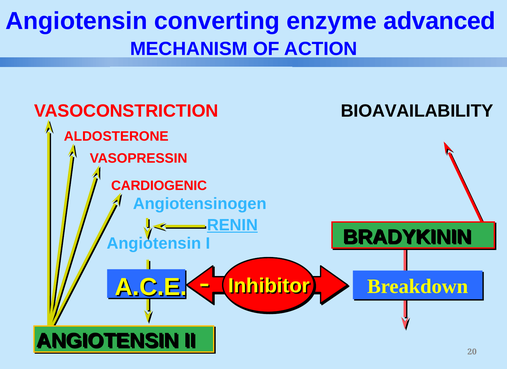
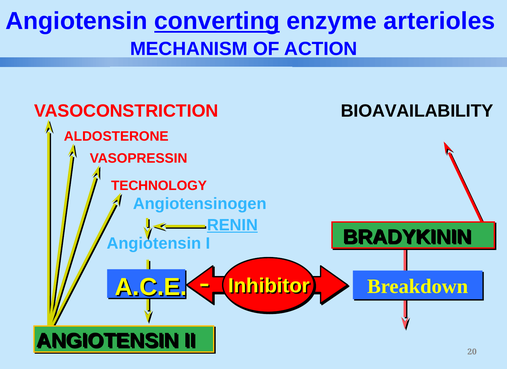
converting underline: none -> present
advanced: advanced -> arterioles
CARDIOGENIC: CARDIOGENIC -> TECHNOLOGY
